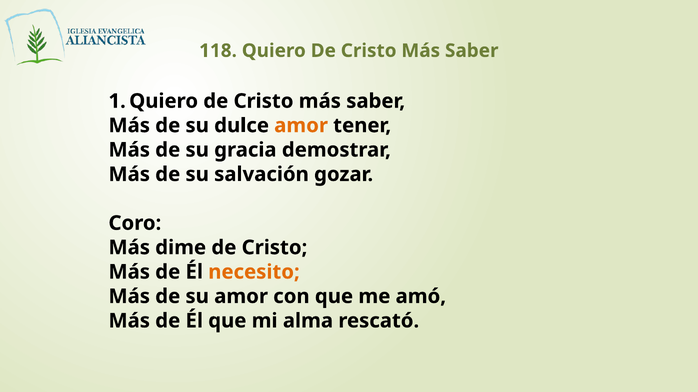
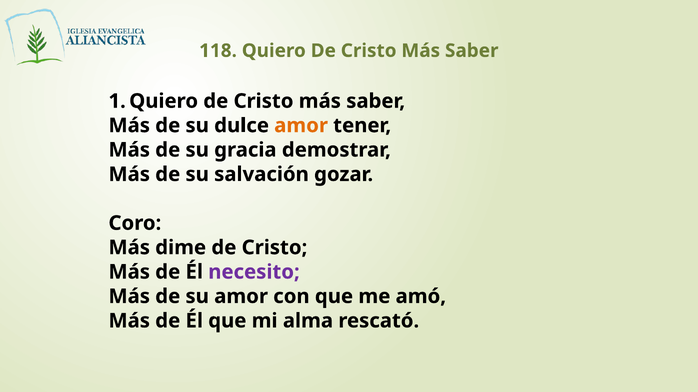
necesito colour: orange -> purple
